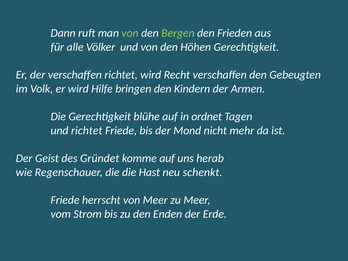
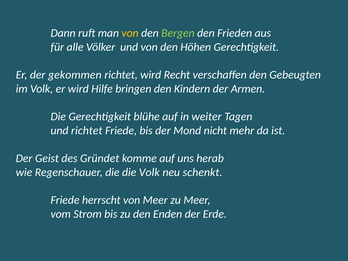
von at (130, 33) colour: light green -> yellow
der verschaffen: verschaffen -> gekommen
ordnet: ordnet -> weiter
die Hast: Hast -> Volk
